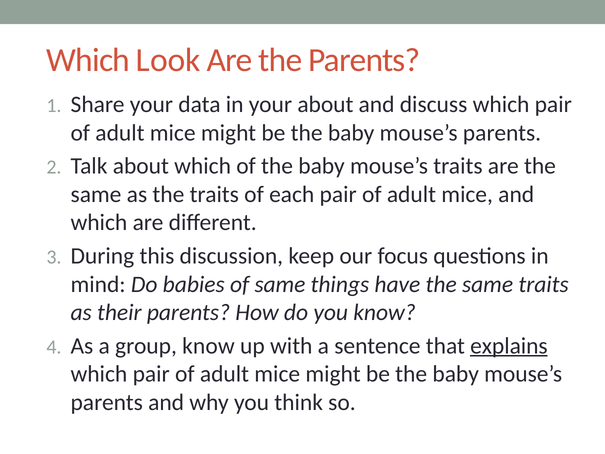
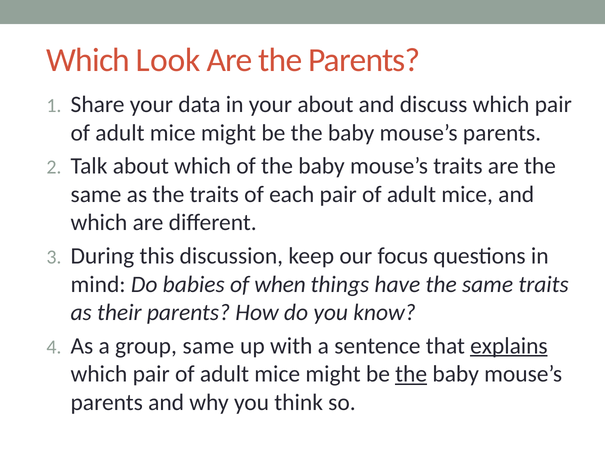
of same: same -> when
group know: know -> same
the at (411, 374) underline: none -> present
